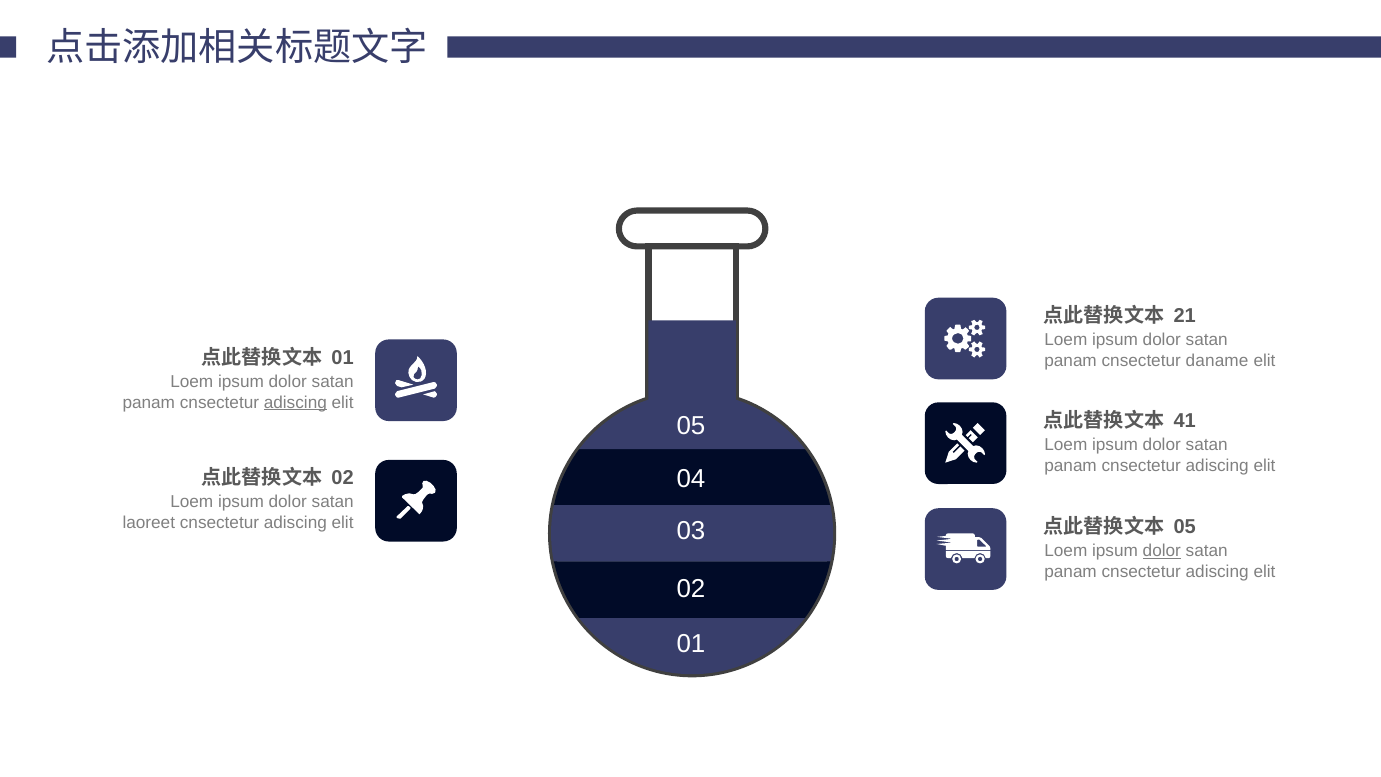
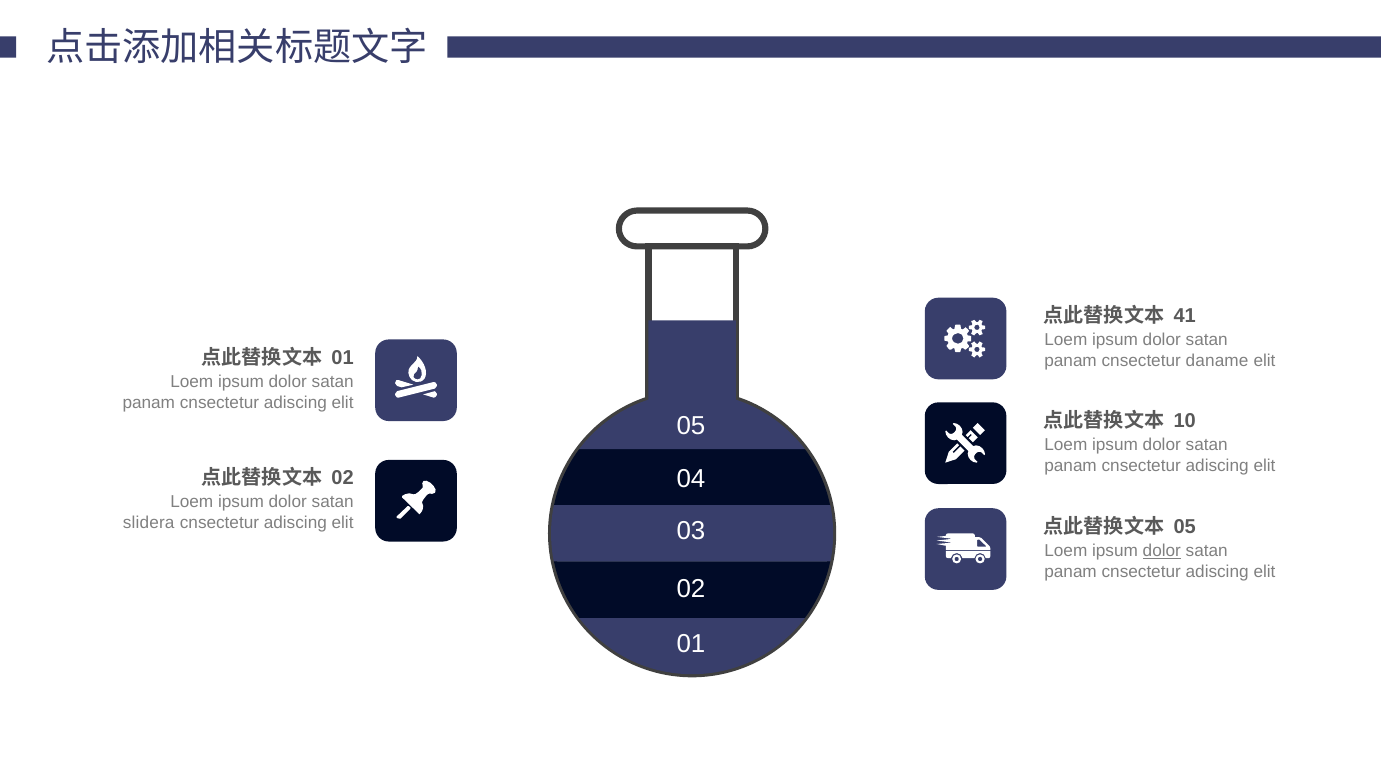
21: 21 -> 41
adiscing at (295, 402) underline: present -> none
41: 41 -> 10
laoreet: laoreet -> slidera
